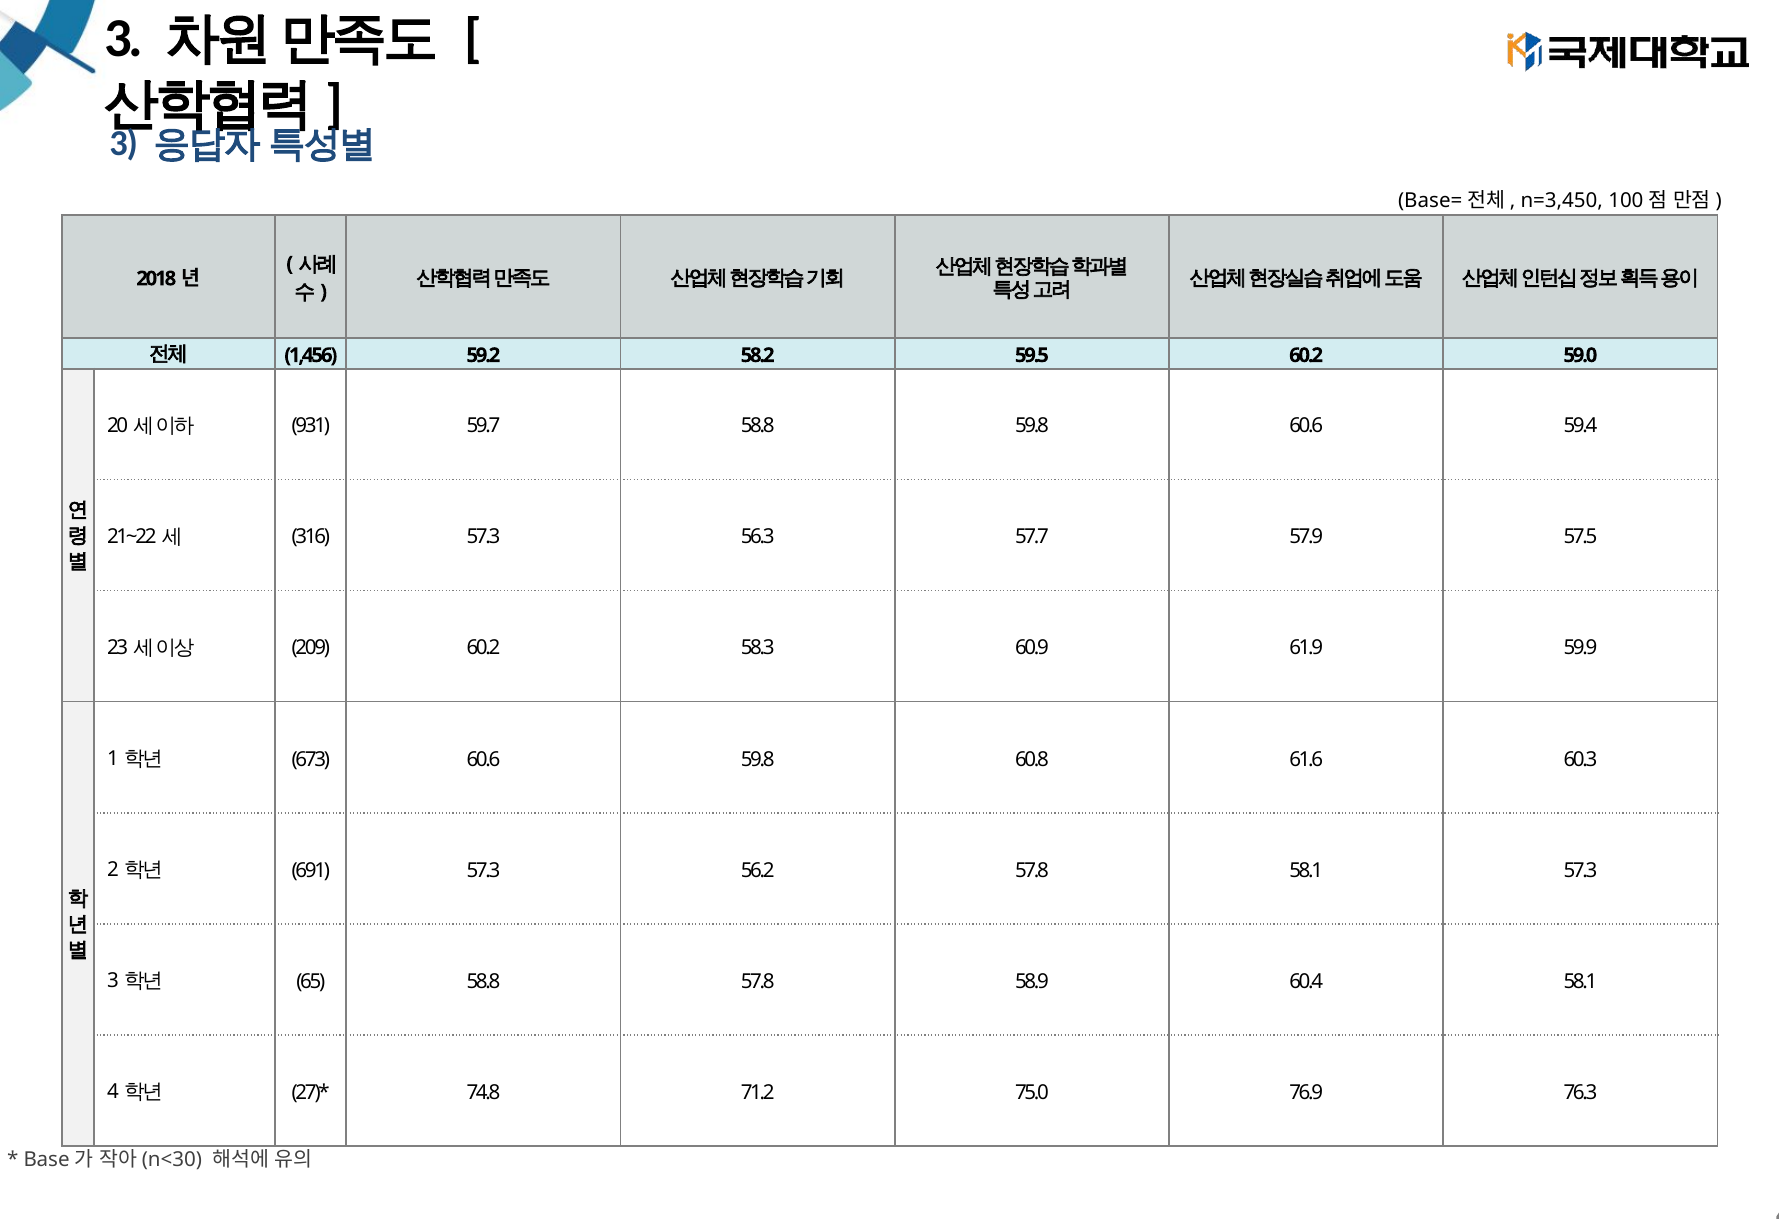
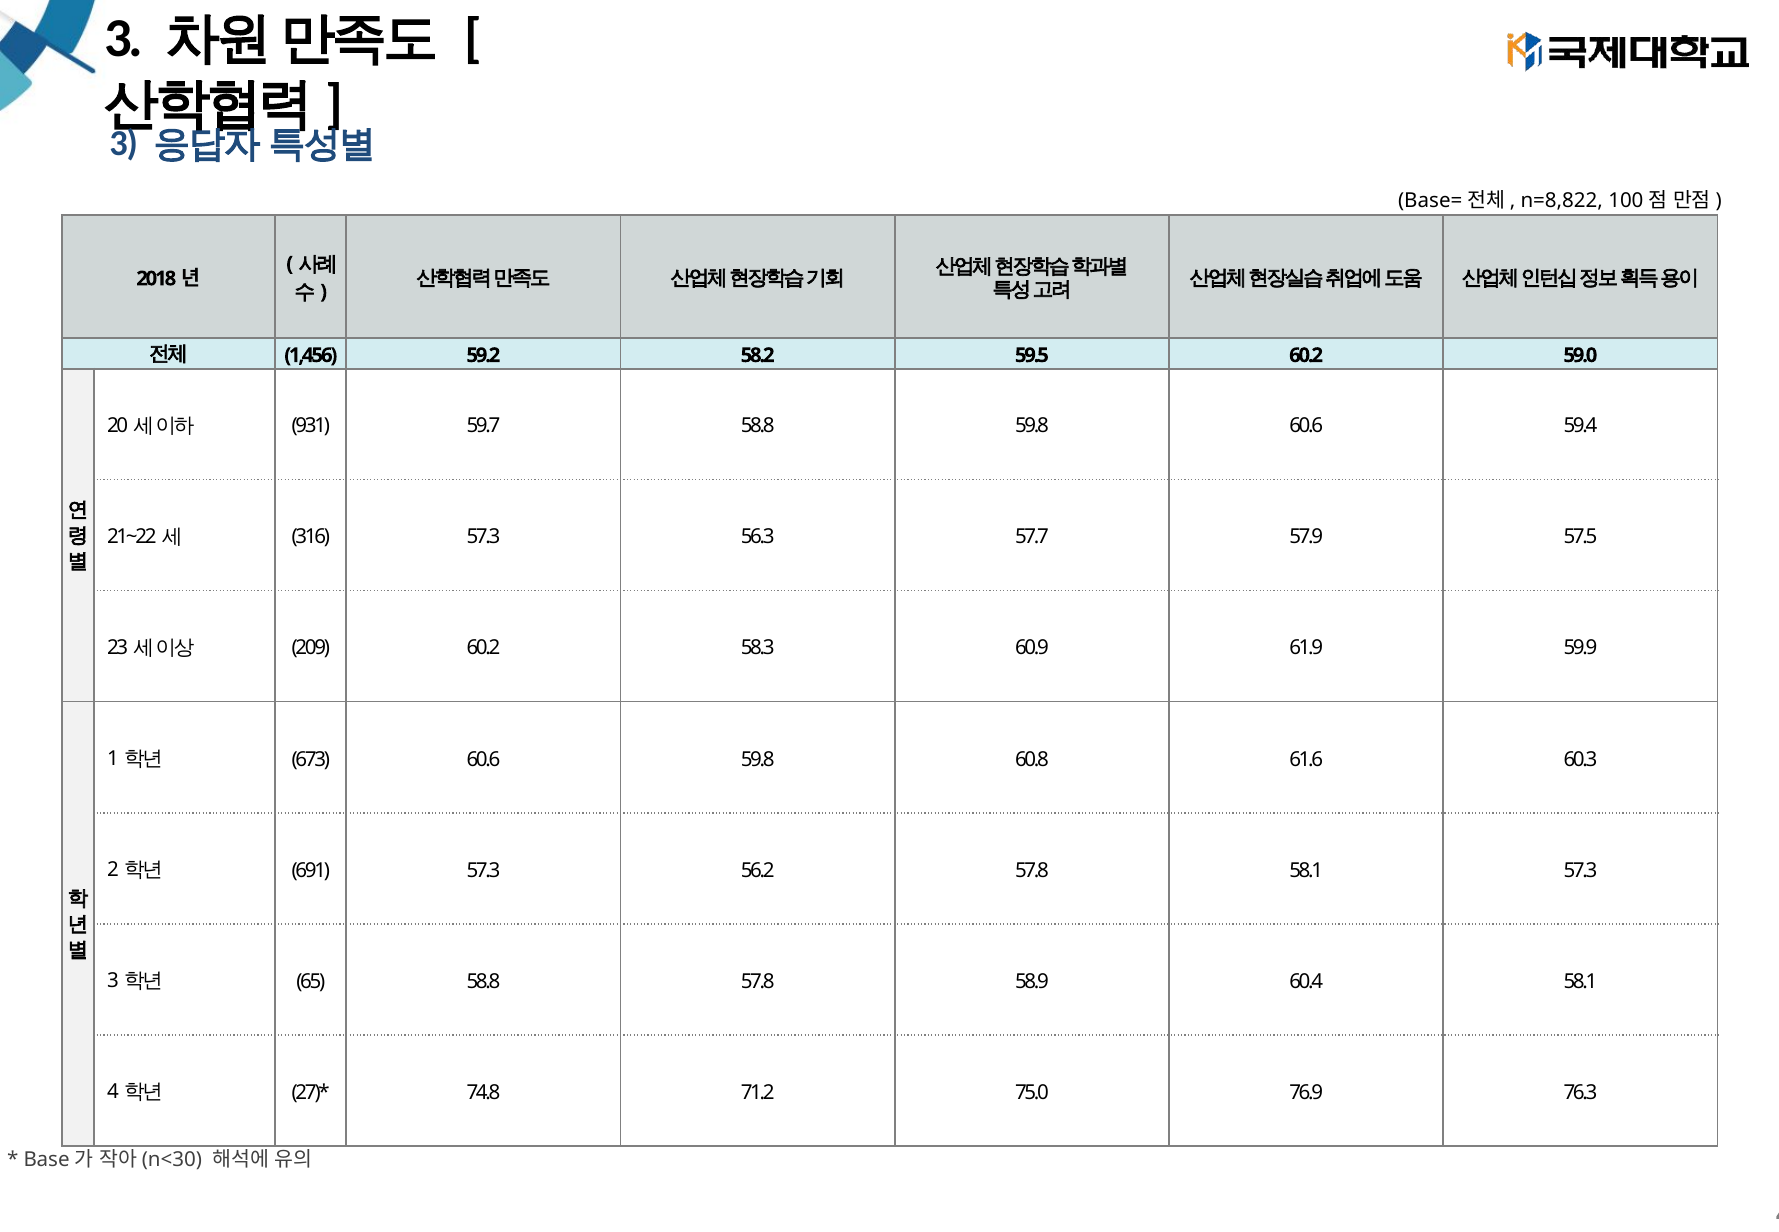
n=3,450: n=3,450 -> n=8,822
